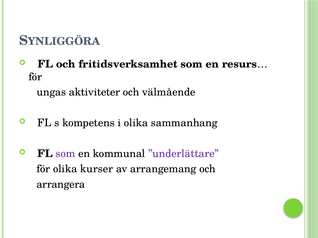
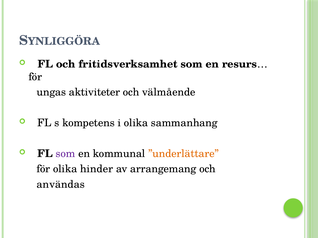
”underlättare colour: purple -> orange
kurser: kurser -> hinder
arrangera: arrangera -> användas
